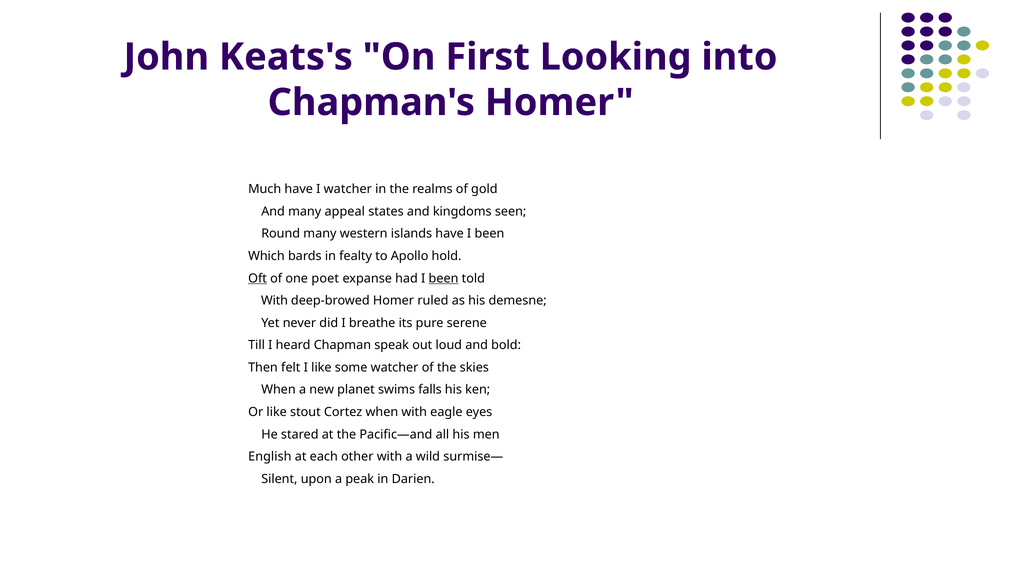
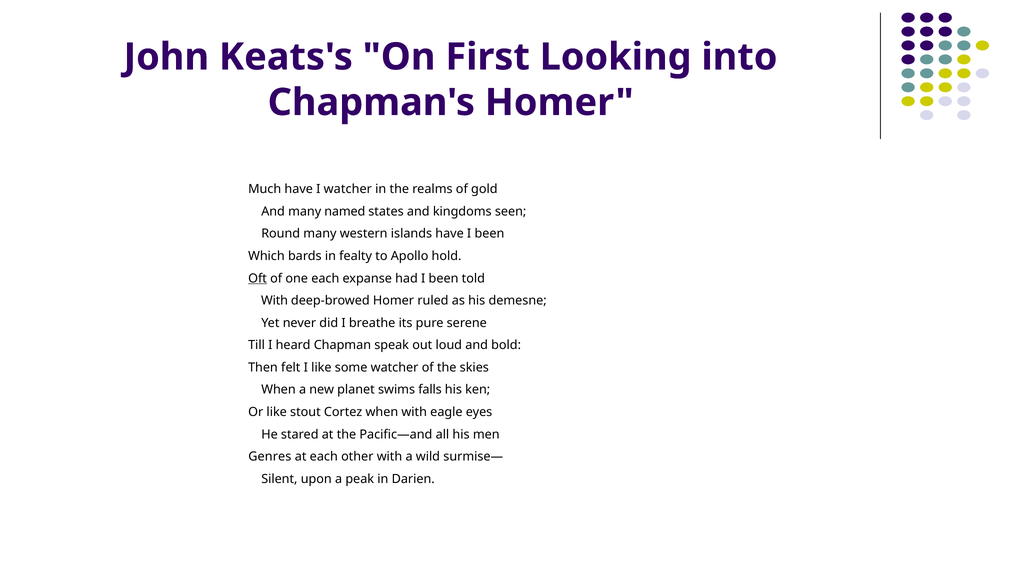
appeal: appeal -> named
one poet: poet -> each
been at (444, 278) underline: present -> none
English: English -> Genres
